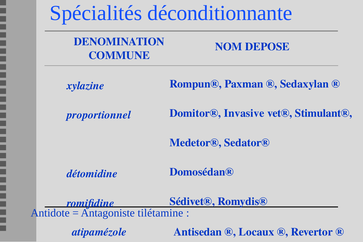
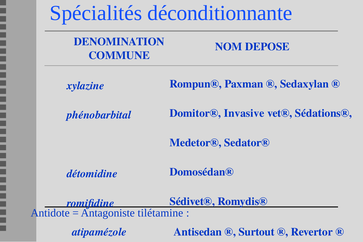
Stimulant®: Stimulant® -> Sédations®
proportionnel: proportionnel -> phénobarbital
Locaux: Locaux -> Surtout
